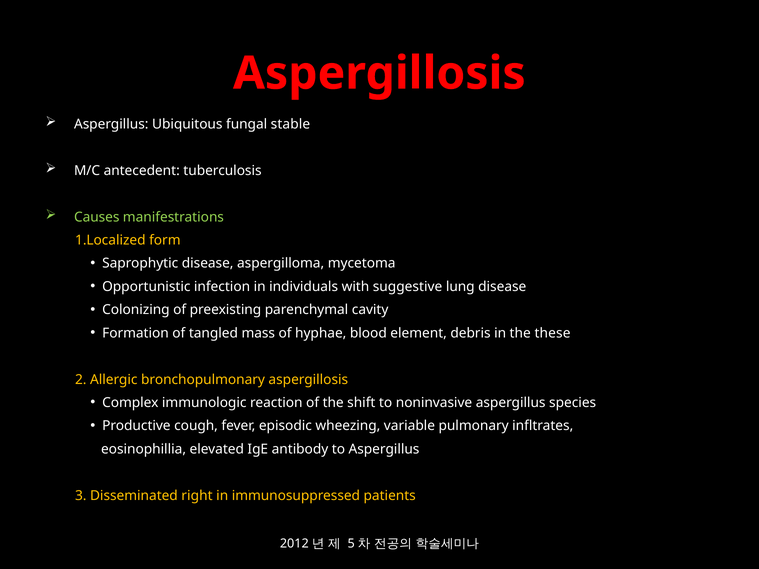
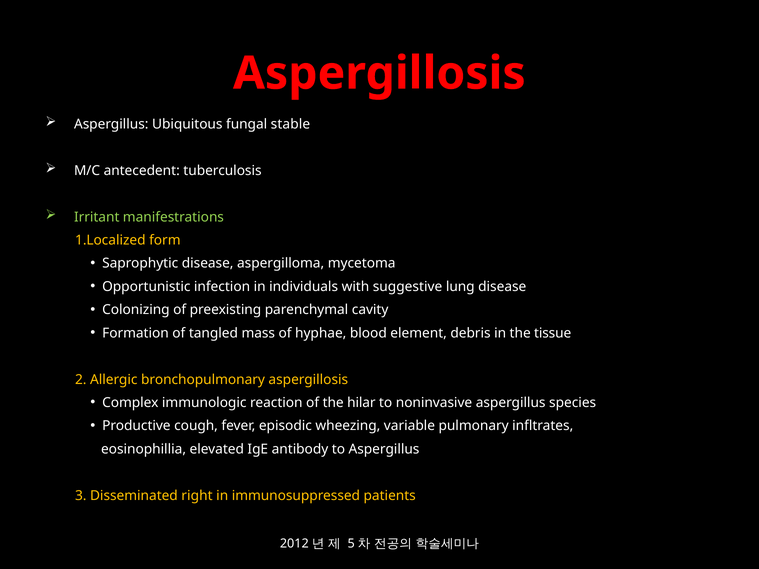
Causes: Causes -> Irritant
these: these -> tissue
shift: shift -> hilar
